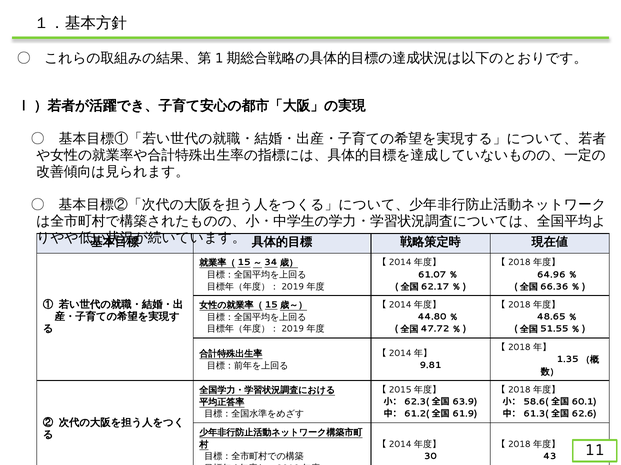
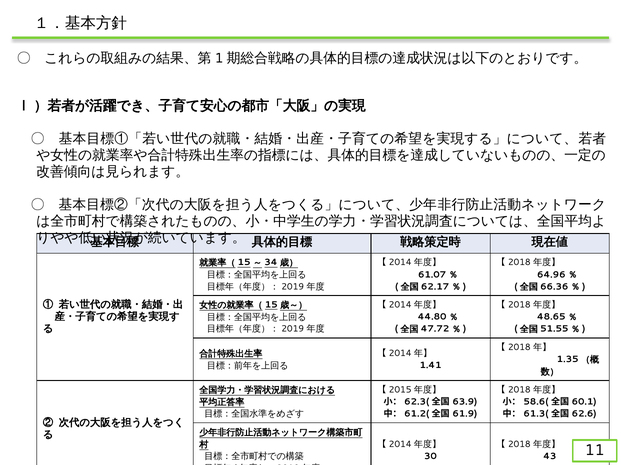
9.81: 9.81 -> 1.41
